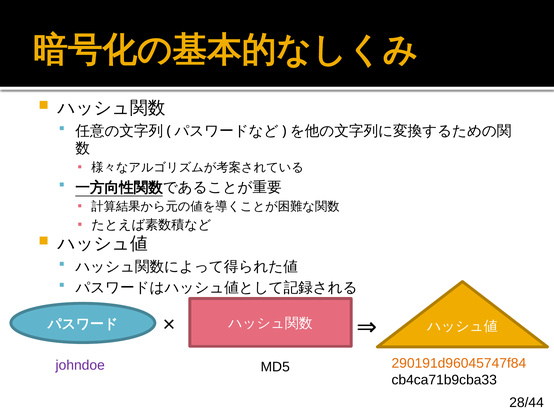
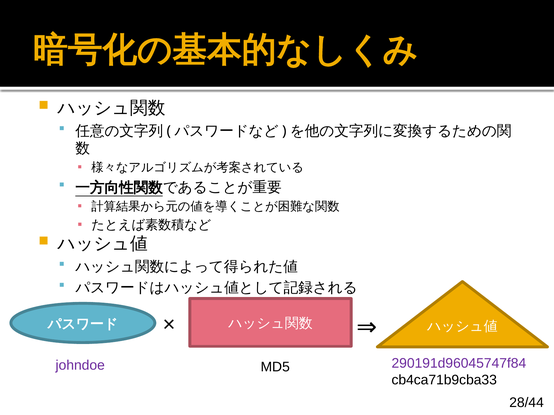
290191d96045747f84 colour: orange -> purple
